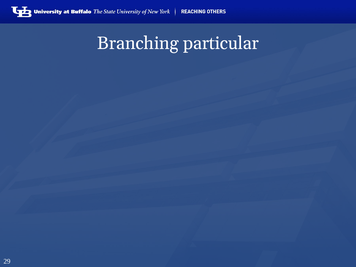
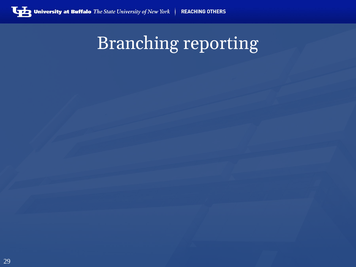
particular: particular -> reporting
